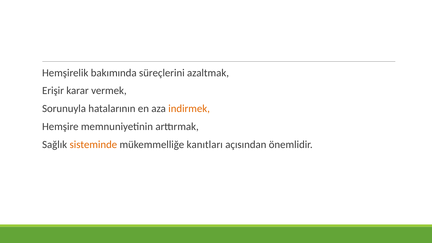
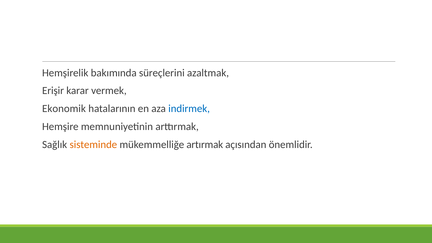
Sorunuyla: Sorunuyla -> Ekonomik
indirmek colour: orange -> blue
kanıtları: kanıtları -> artırmak
